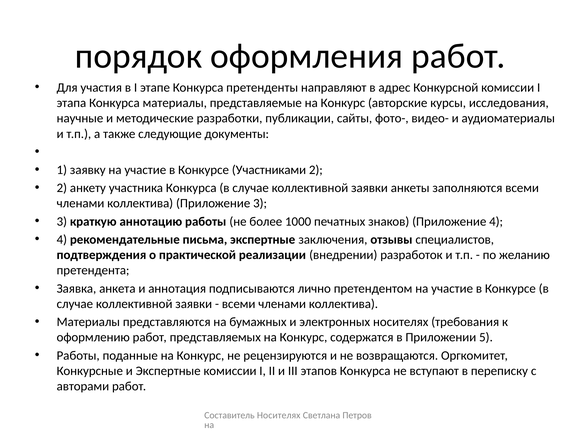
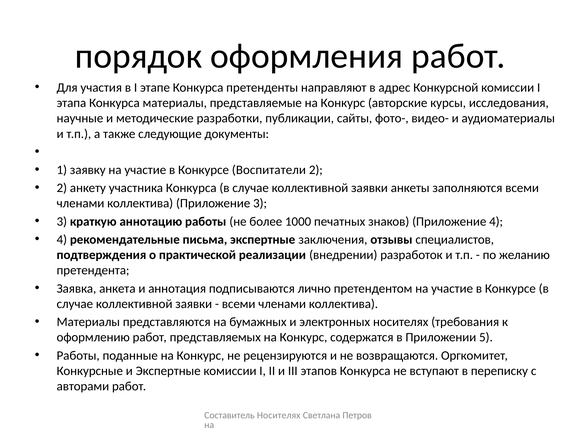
Участниками: Участниками -> Воспитатели
